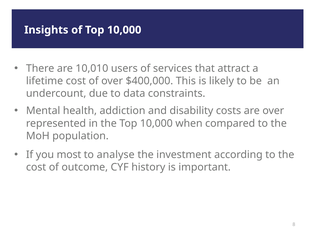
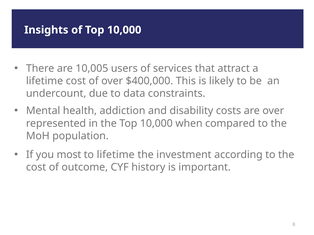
10,010: 10,010 -> 10,005
to analyse: analyse -> lifetime
